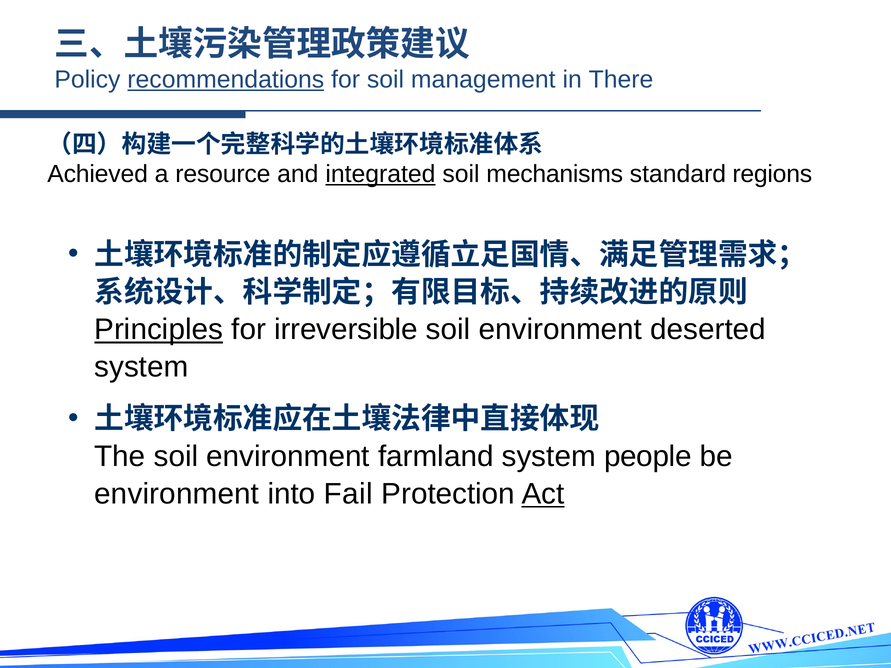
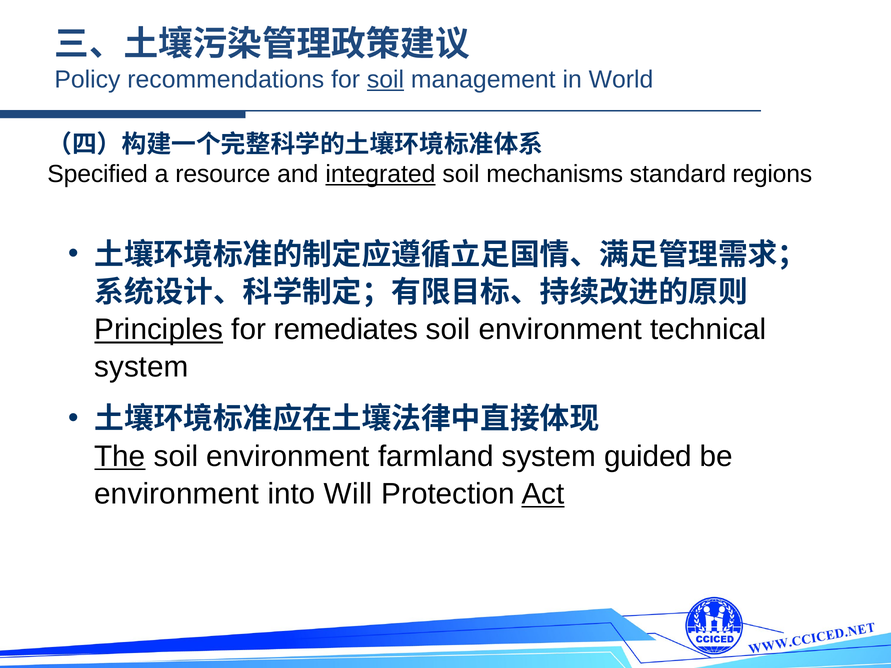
recommendations underline: present -> none
soil at (386, 79) underline: none -> present
There: There -> World
Achieved: Achieved -> Specified
irreversible: irreversible -> remediates
deserted: deserted -> technical
The underline: none -> present
people: people -> guided
Fail: Fail -> Will
